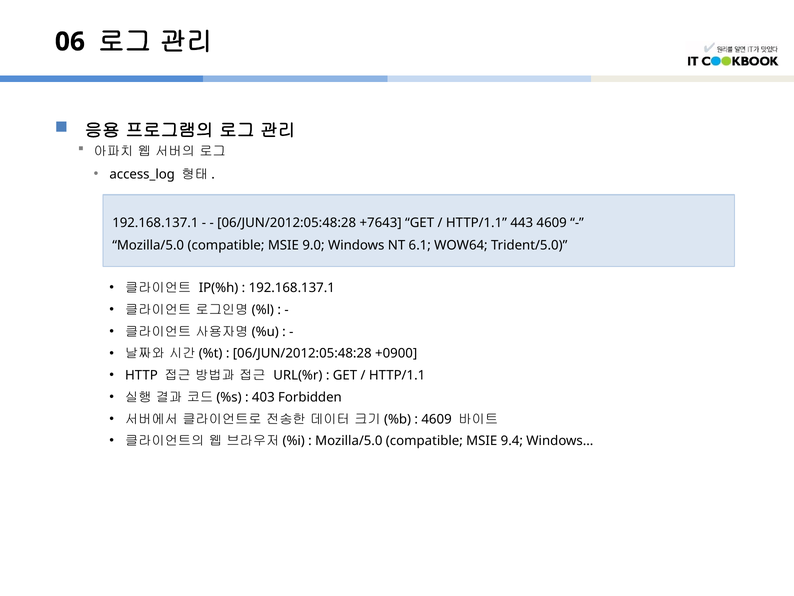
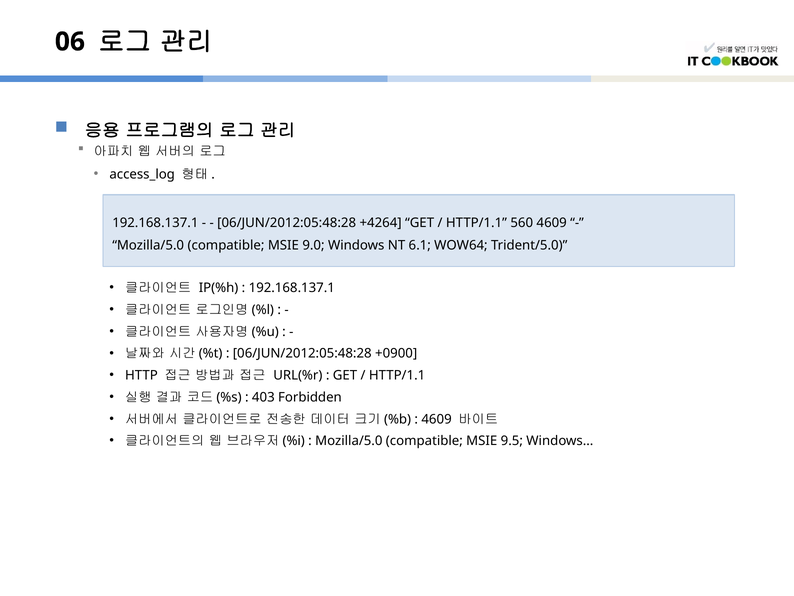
+7643: +7643 -> +4264
443: 443 -> 560
9.4: 9.4 -> 9.5
